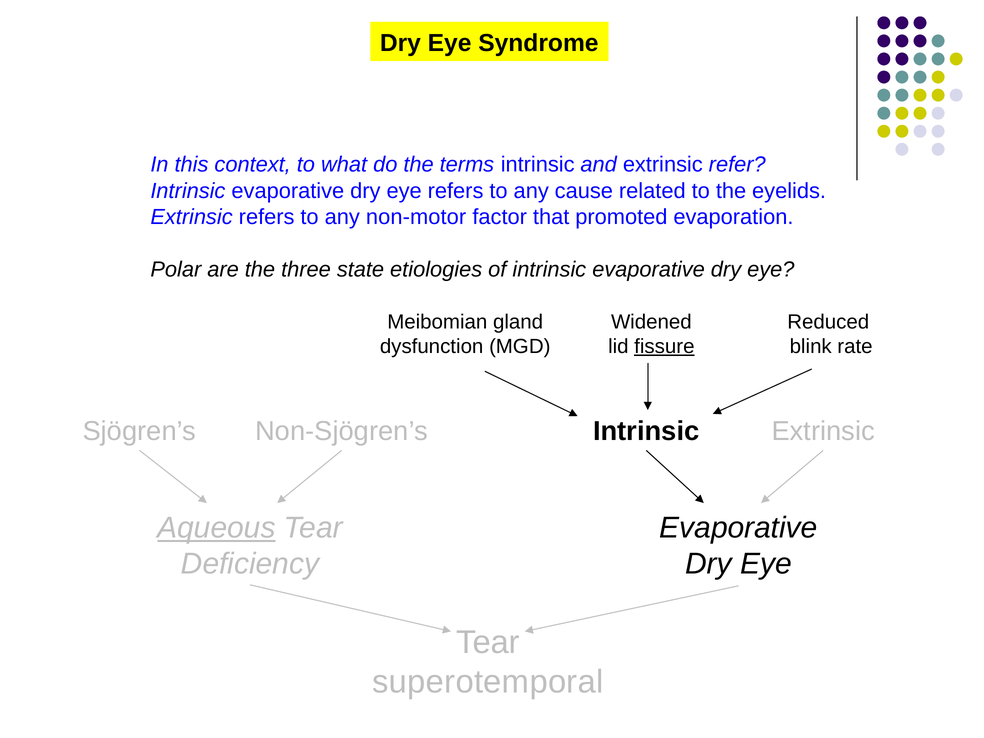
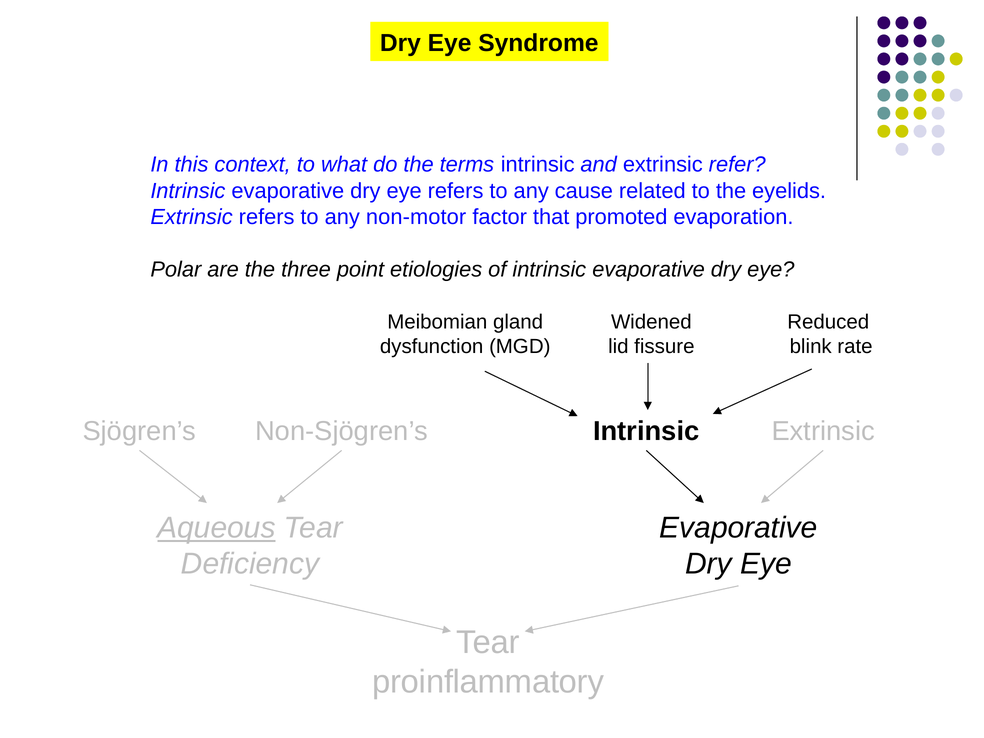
state: state -> point
fissure underline: present -> none
superotemporal: superotemporal -> proinflammatory
